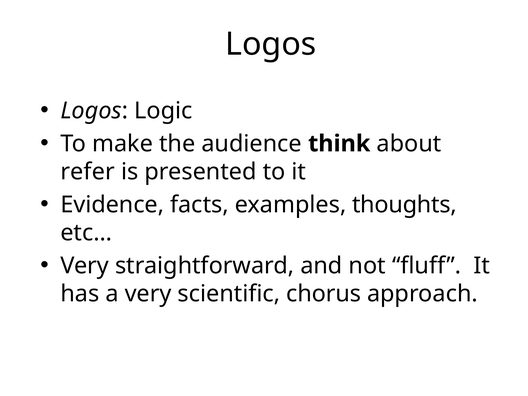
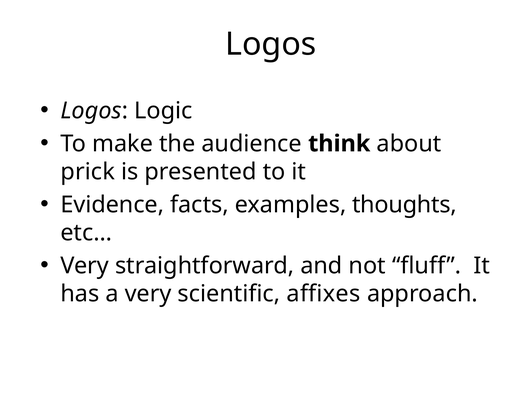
refer: refer -> prick
chorus: chorus -> affixes
